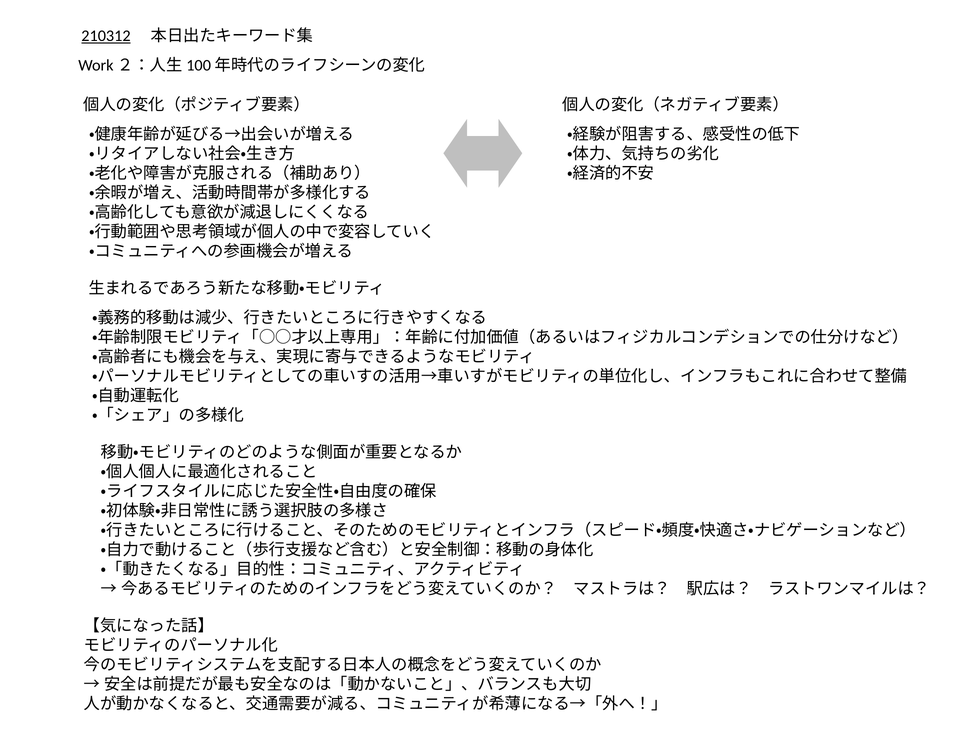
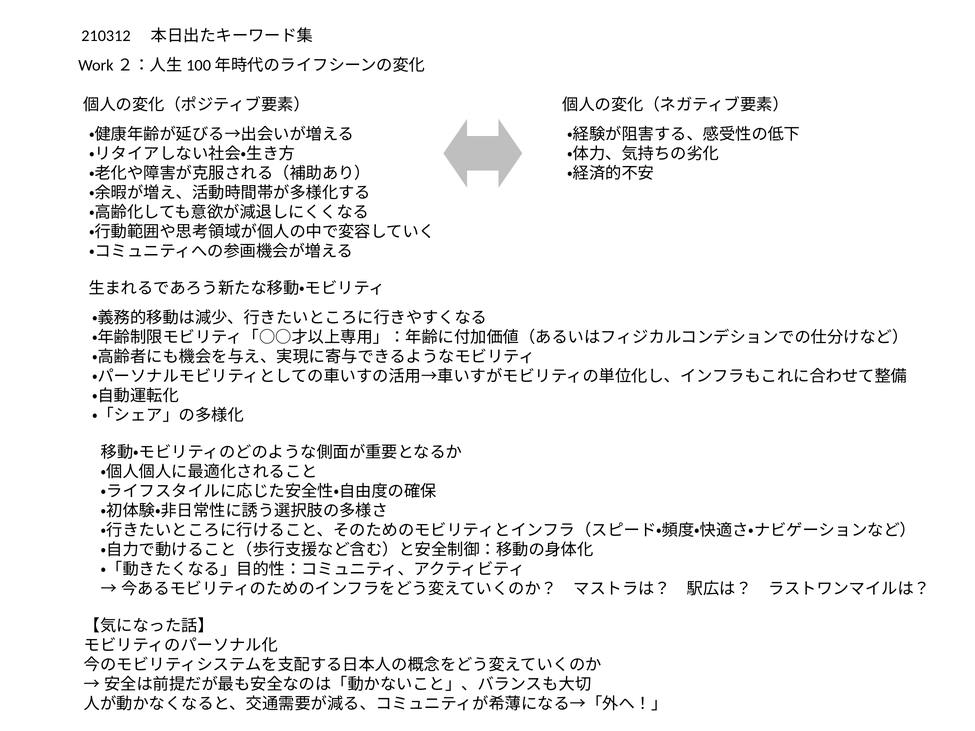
210312 underline: present -> none
